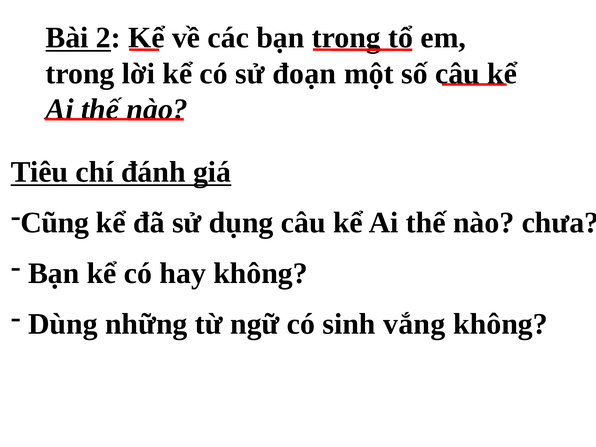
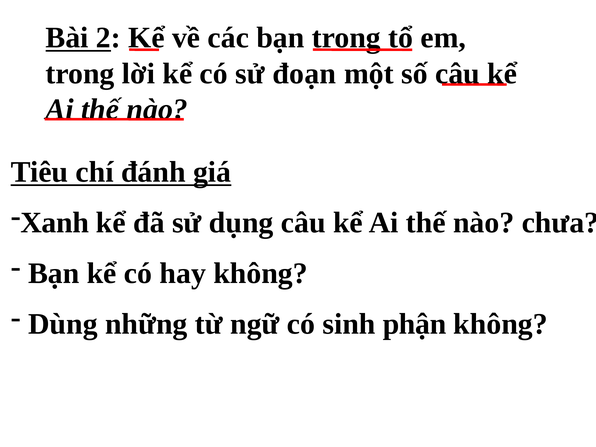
Cũng: Cũng -> Xanh
vắng: vắng -> phận
